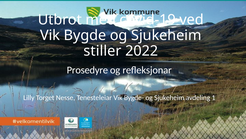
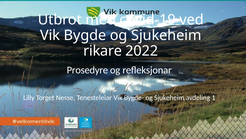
stiller: stiller -> rikare
